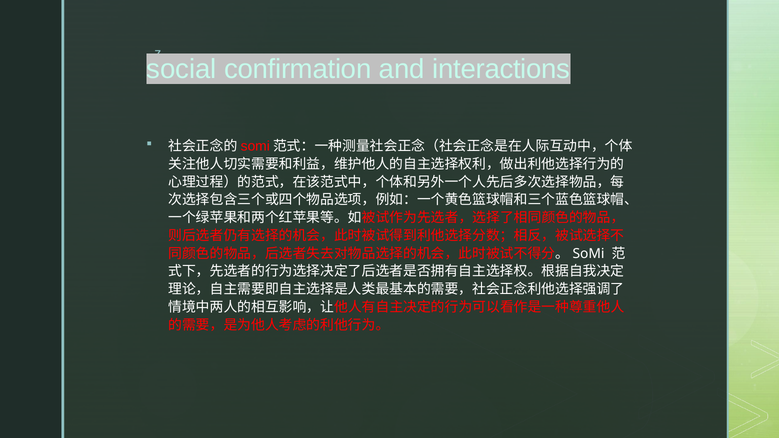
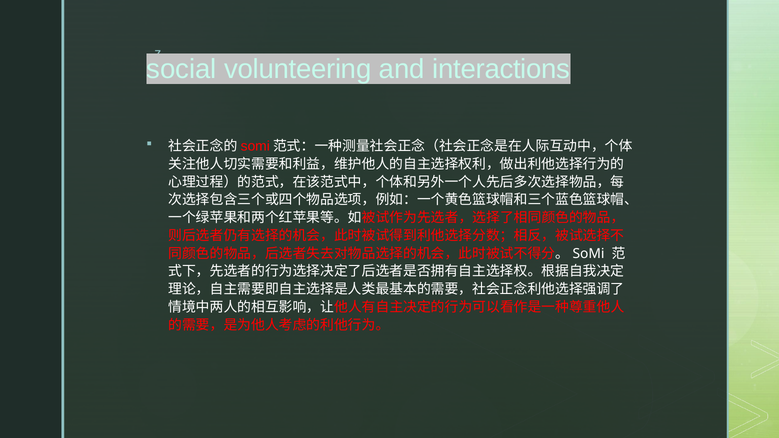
confirmation: confirmation -> volunteering
